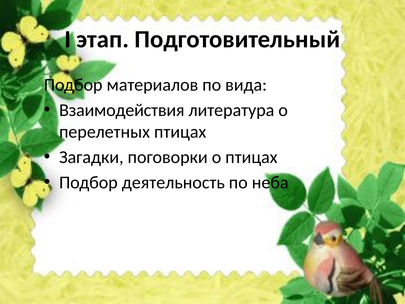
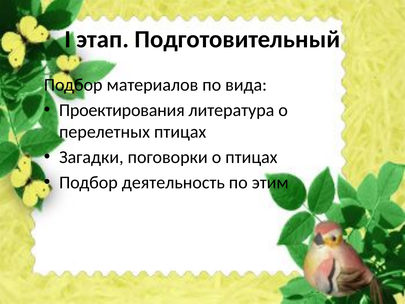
Взаимодействия: Взаимодействия -> Проектирования
неба: неба -> этим
